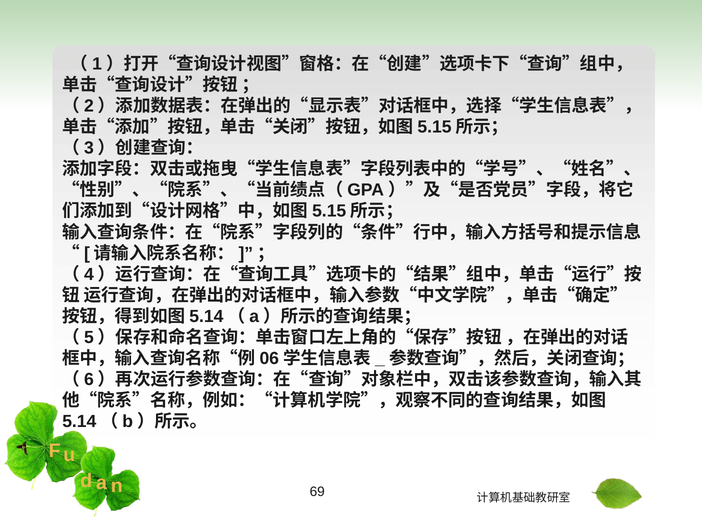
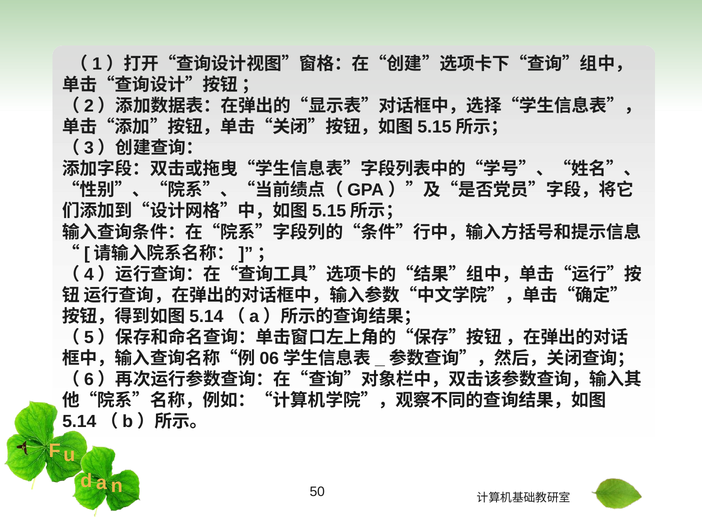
69: 69 -> 50
